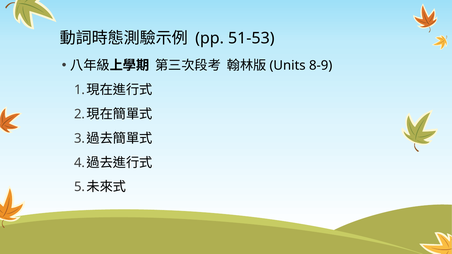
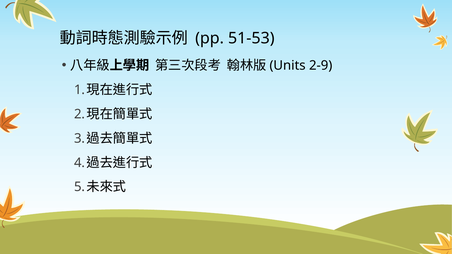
8-9: 8-9 -> 2-9
